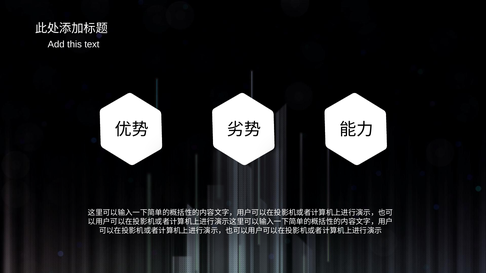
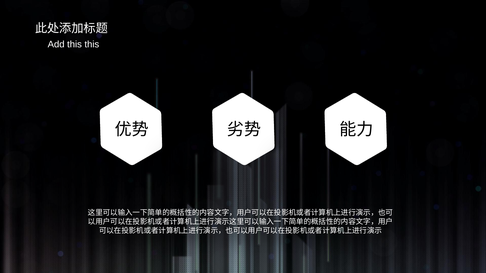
this text: text -> this
